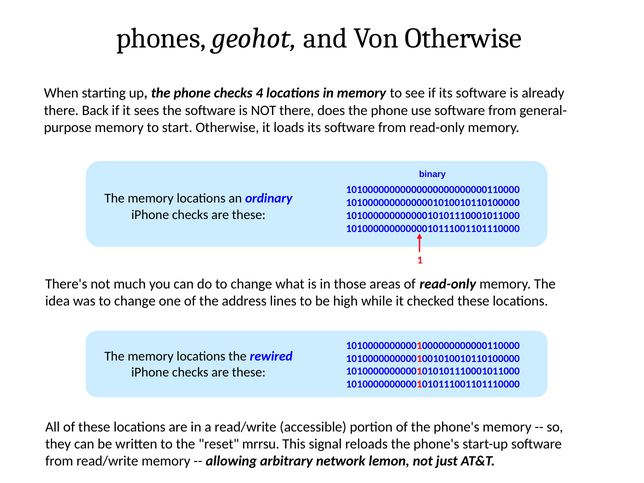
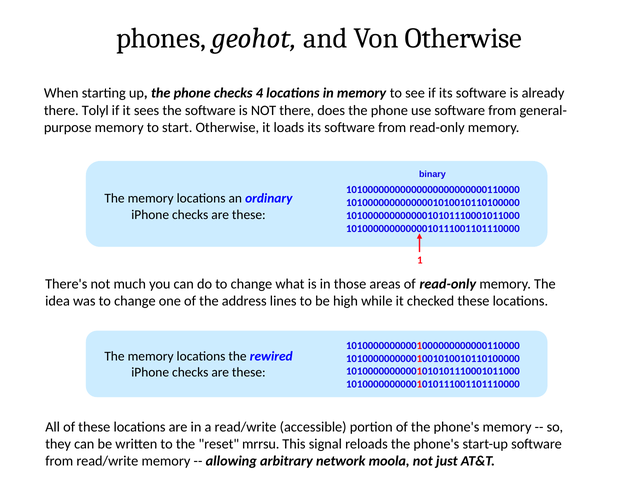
Back: Back -> Tolyl
lemon: lemon -> moola
